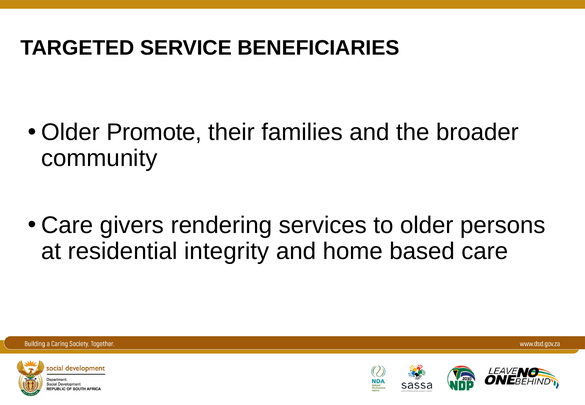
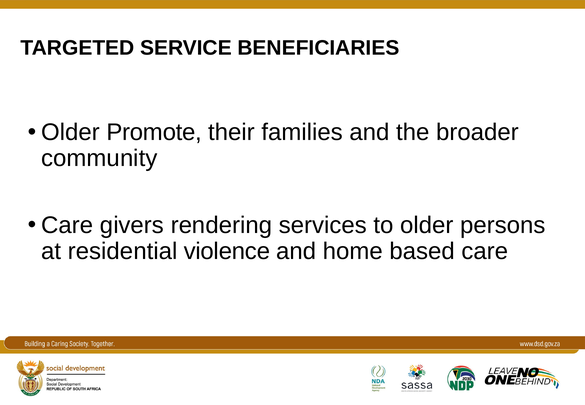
integrity: integrity -> violence
